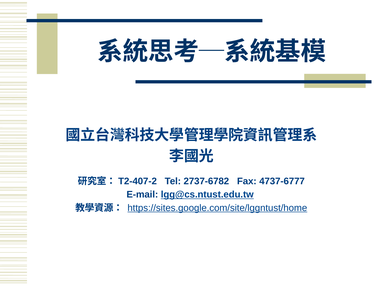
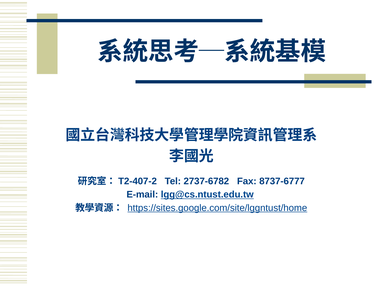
4737-6777: 4737-6777 -> 8737-6777
